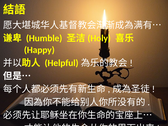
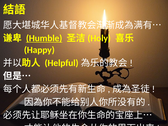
Humble underline: none -> present
